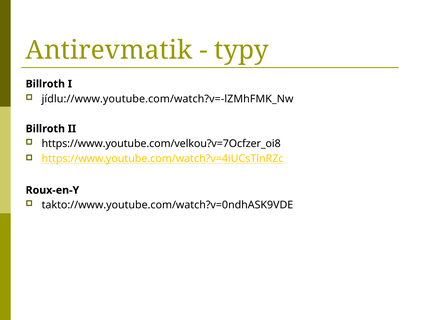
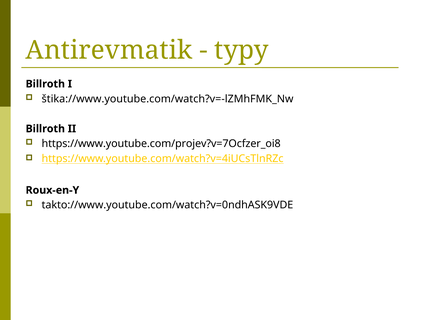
jídlu://www.youtube.com/watch?v=-lZMhFMK_Nw: jídlu://www.youtube.com/watch?v=-lZMhFMK_Nw -> štika://www.youtube.com/watch?v=-lZMhFMK_Nw
https://www.youtube.com/velkou?v=7Ocfzer_oi8: https://www.youtube.com/velkou?v=7Ocfzer_oi8 -> https://www.youtube.com/projev?v=7Ocfzer_oi8
